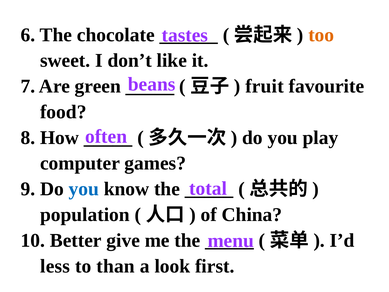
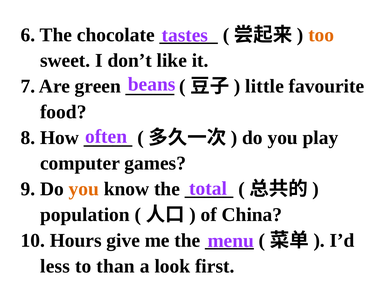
fruit: fruit -> little
you at (84, 189) colour: blue -> orange
Better: Better -> Hours
